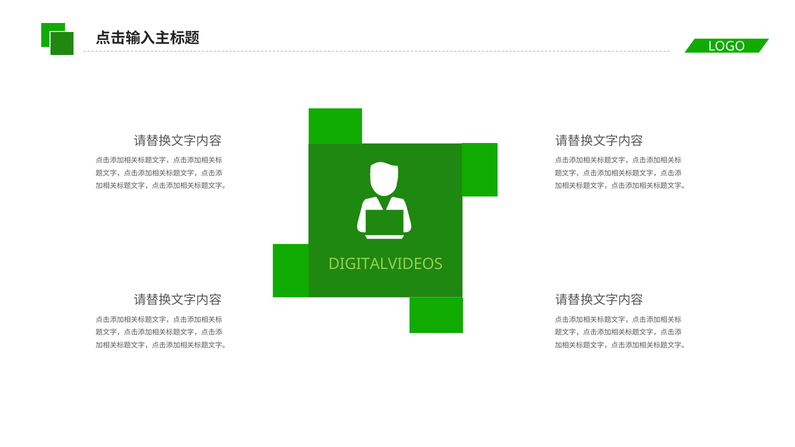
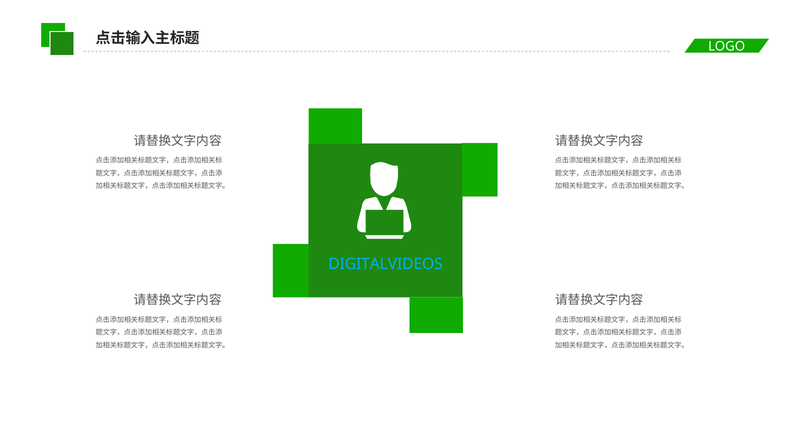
DIGITALVIDEOS colour: light green -> light blue
